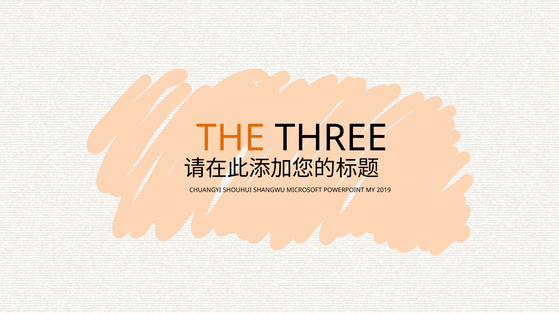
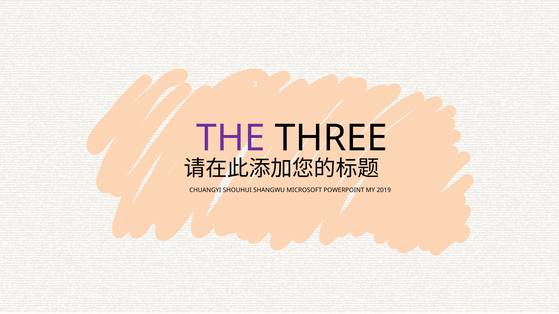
THE colour: orange -> purple
